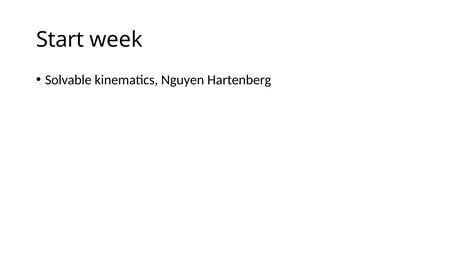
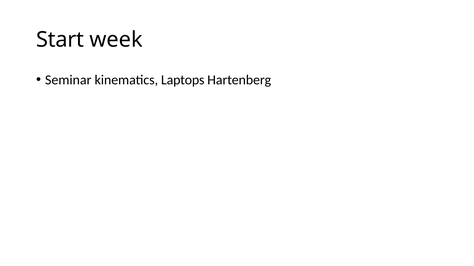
Solvable: Solvable -> Seminar
Nguyen: Nguyen -> Laptops
